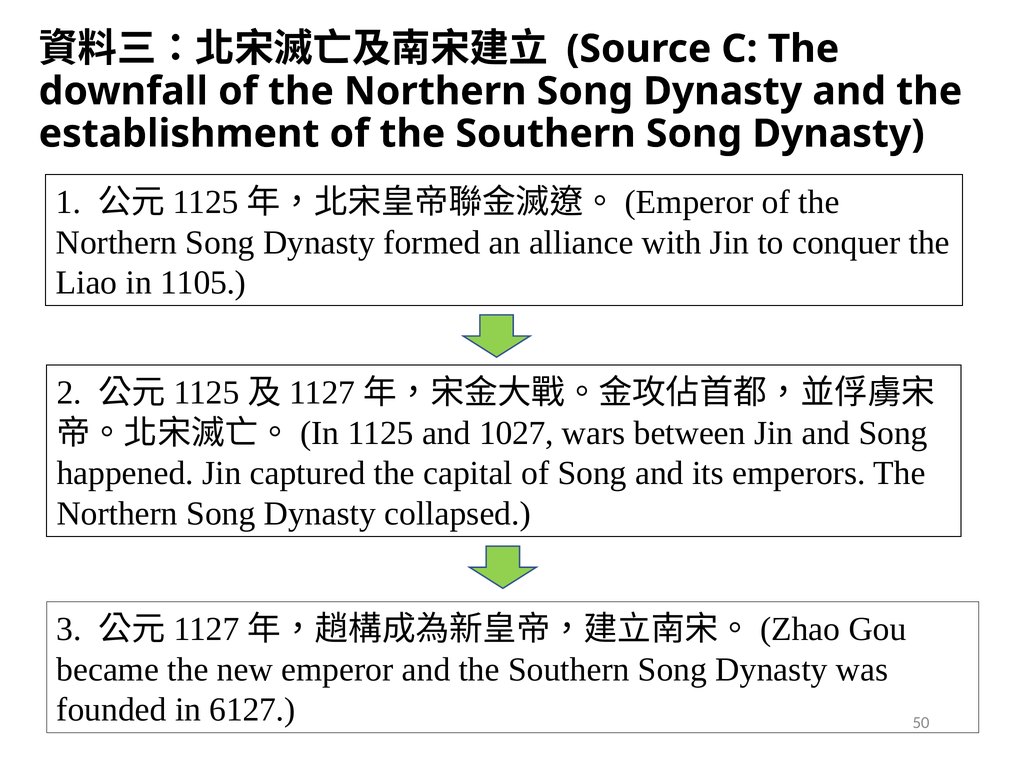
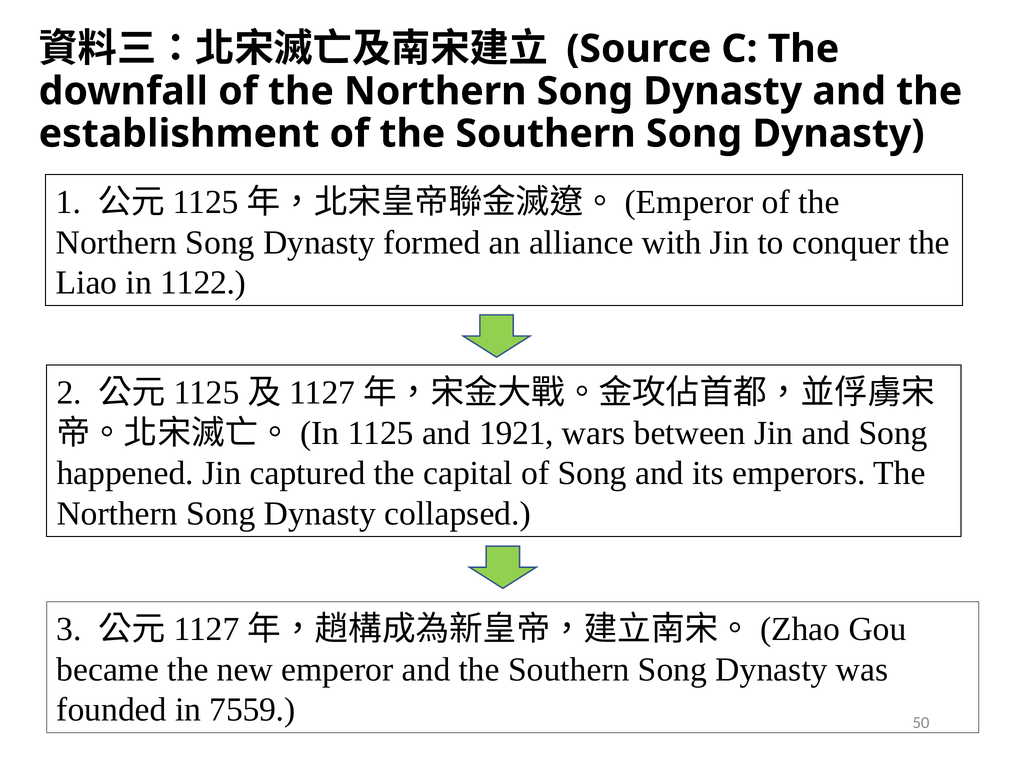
1105: 1105 -> 1122
1027: 1027 -> 1921
6127: 6127 -> 7559
